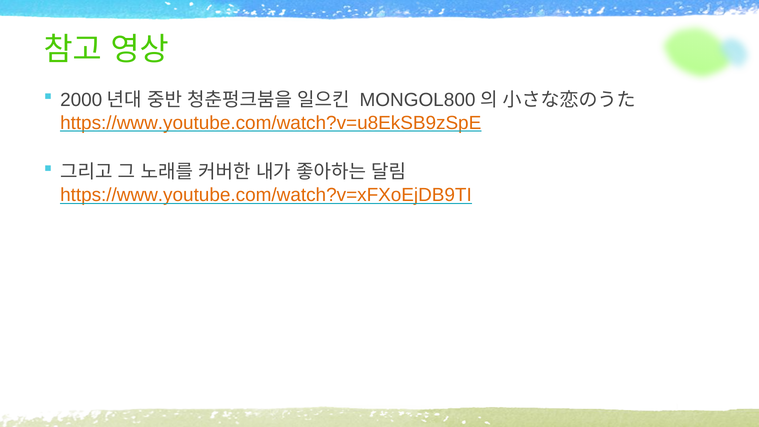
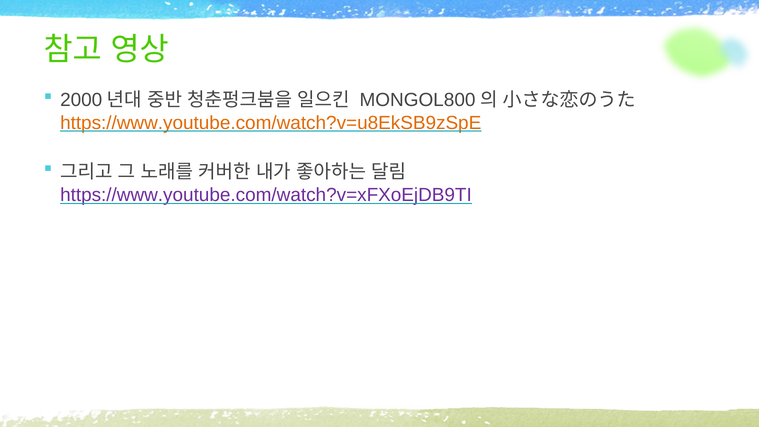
https://www.youtube.com/watch?v=xFXoEjDB9TI colour: orange -> purple
